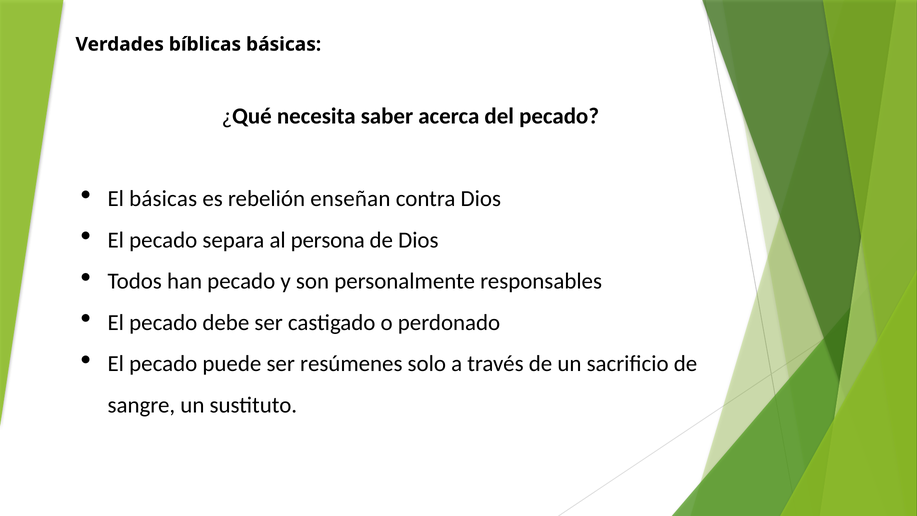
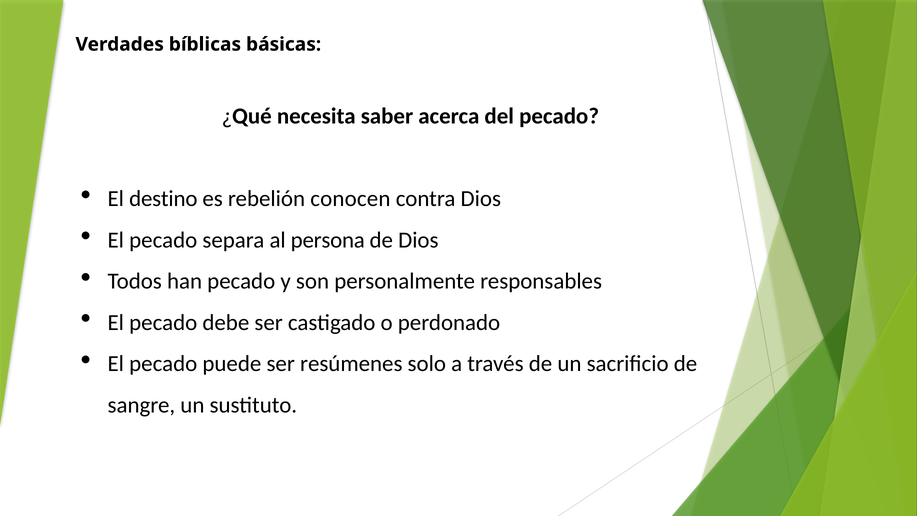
El básicas: básicas -> destino
enseñan: enseñan -> conocen
